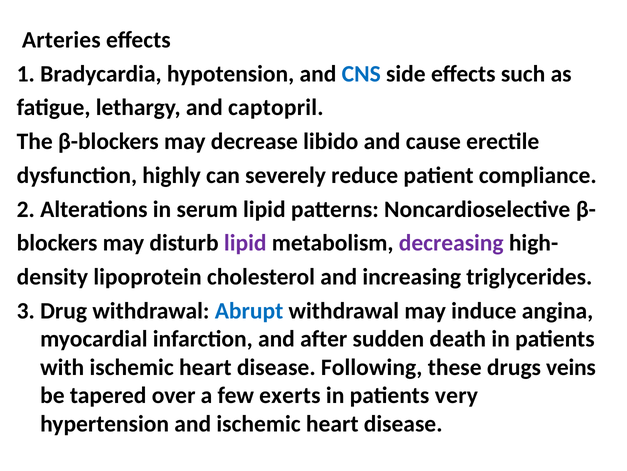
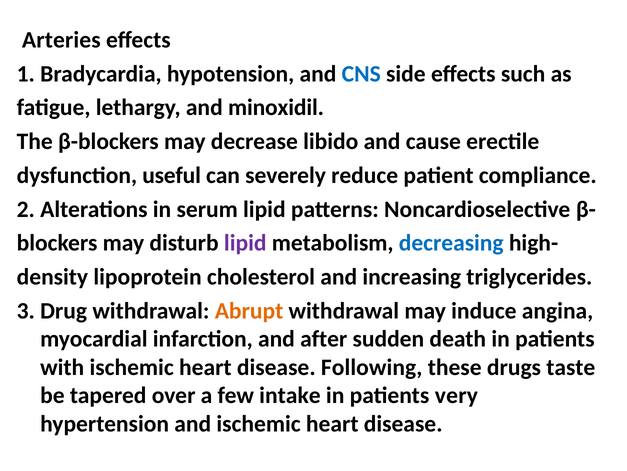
captopril: captopril -> minoxidil
highly: highly -> useful
decreasing colour: purple -> blue
Abrupt colour: blue -> orange
veins: veins -> taste
exerts: exerts -> intake
